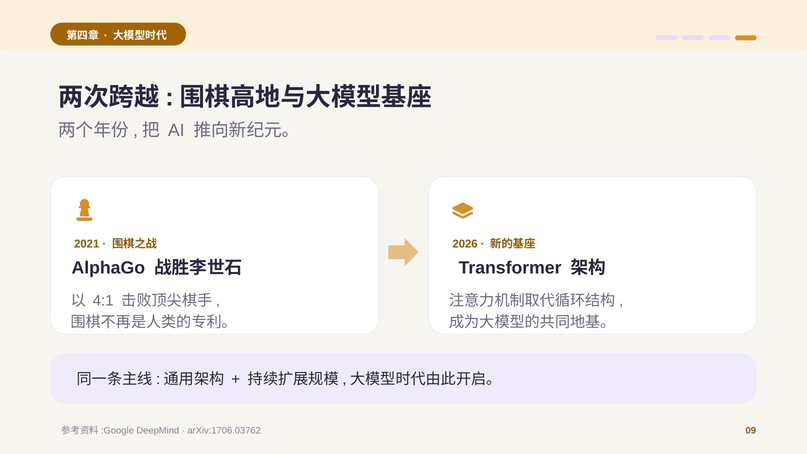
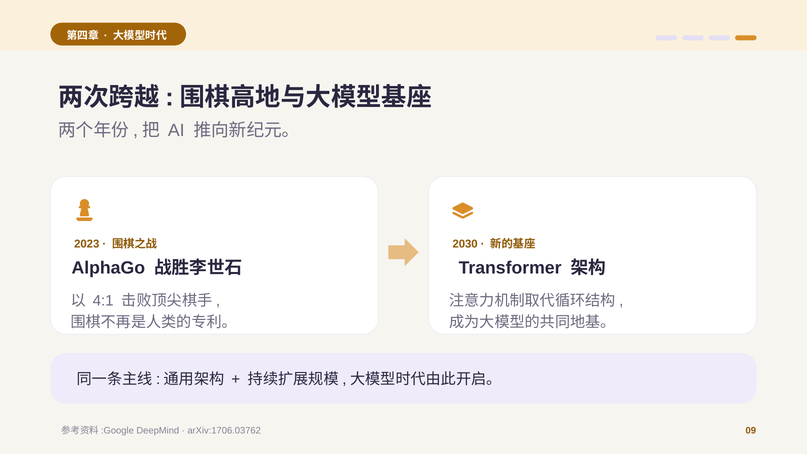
2021: 2021 -> 2023
2026: 2026 -> 2030
